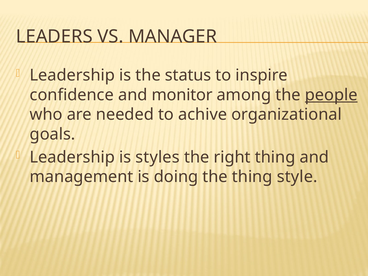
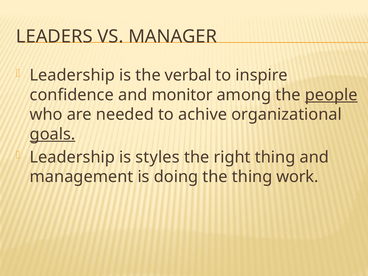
status: status -> verbal
goals underline: none -> present
style: style -> work
